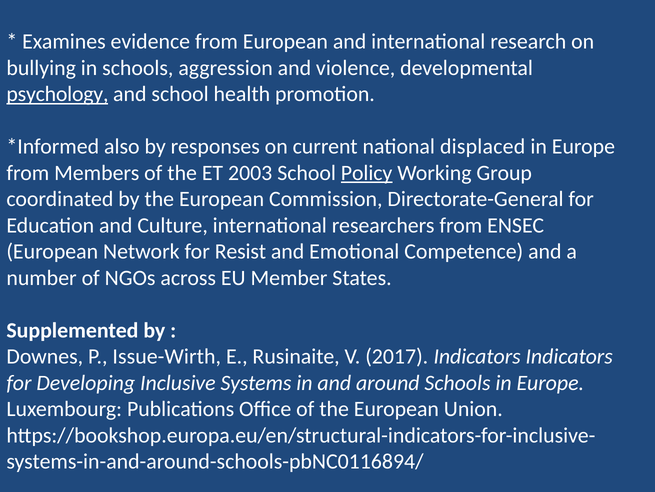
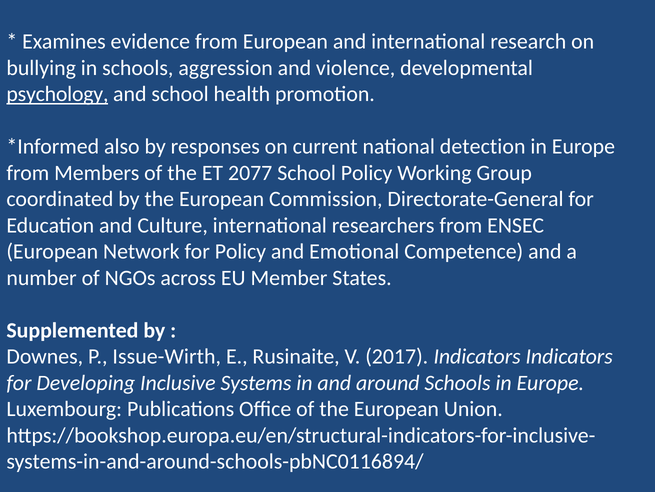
displaced: displaced -> detection
2003: 2003 -> 2077
Policy at (367, 173) underline: present -> none
for Resist: Resist -> Policy
